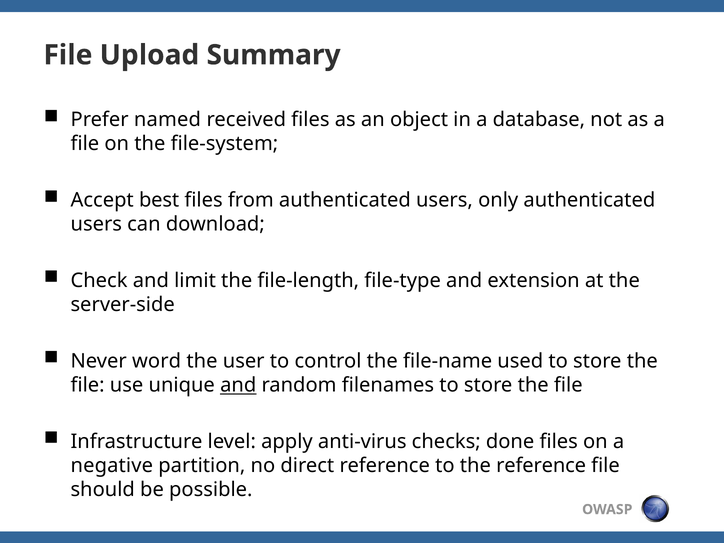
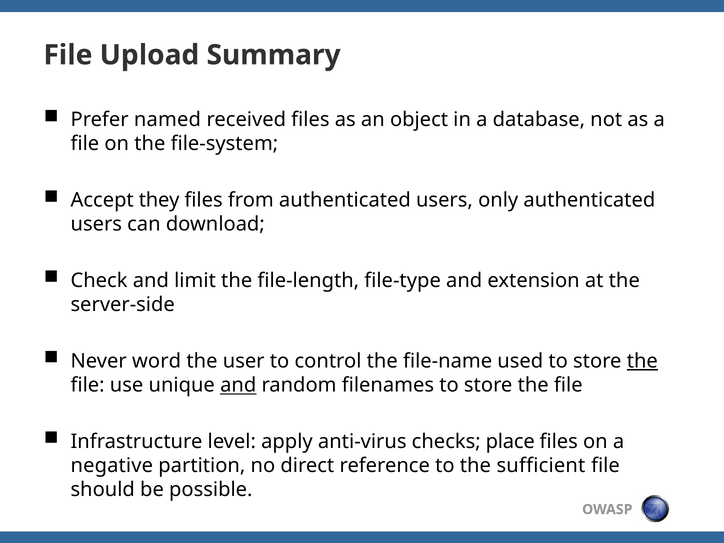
best: best -> they
the at (642, 361) underline: none -> present
done: done -> place
the reference: reference -> sufficient
